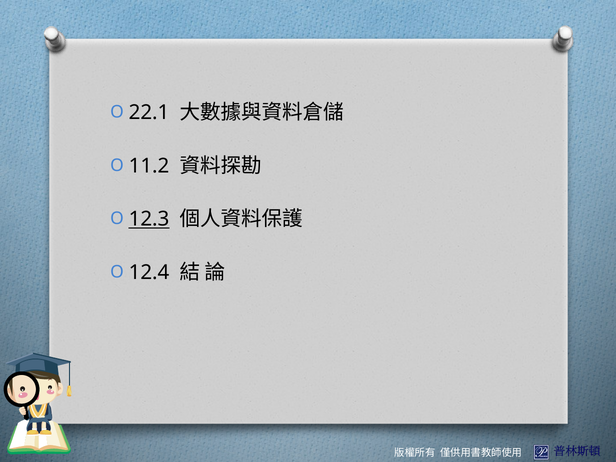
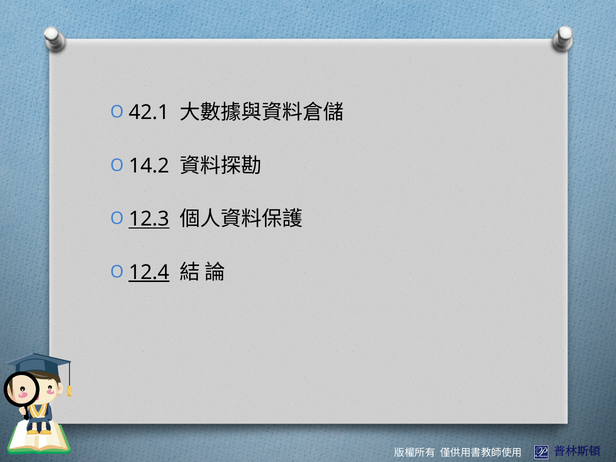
22.1: 22.1 -> 42.1
11.2: 11.2 -> 14.2
12.4 underline: none -> present
